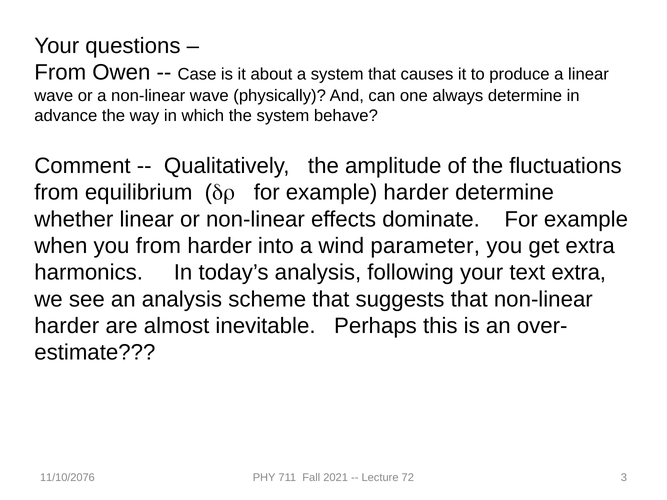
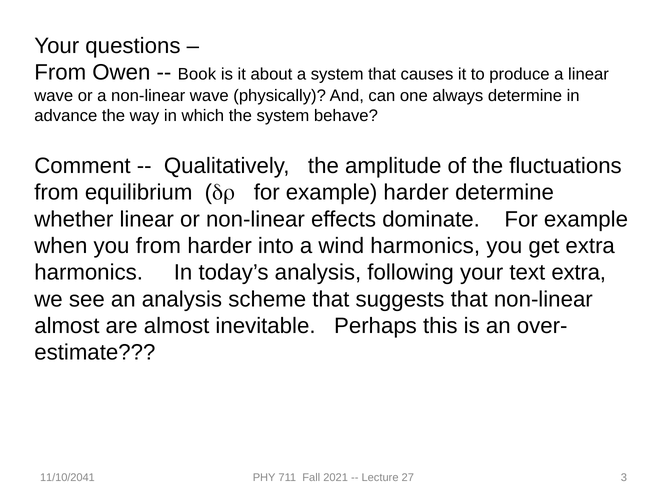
Case: Case -> Book
wind parameter: parameter -> harmonics
harder at (67, 326): harder -> almost
11/10/2076: 11/10/2076 -> 11/10/2041
72: 72 -> 27
